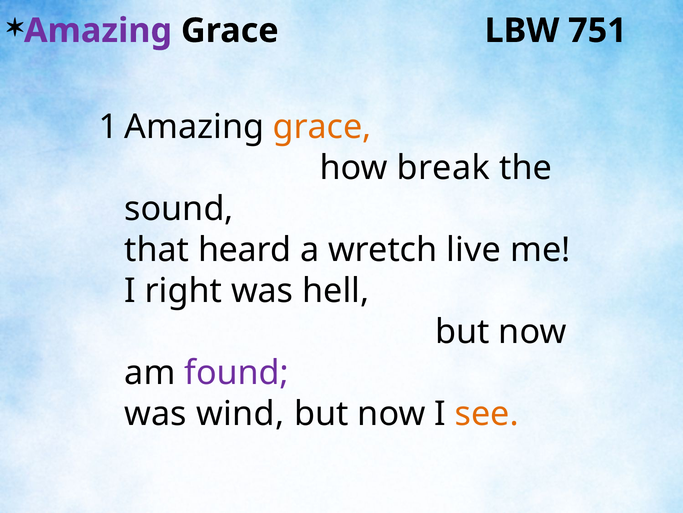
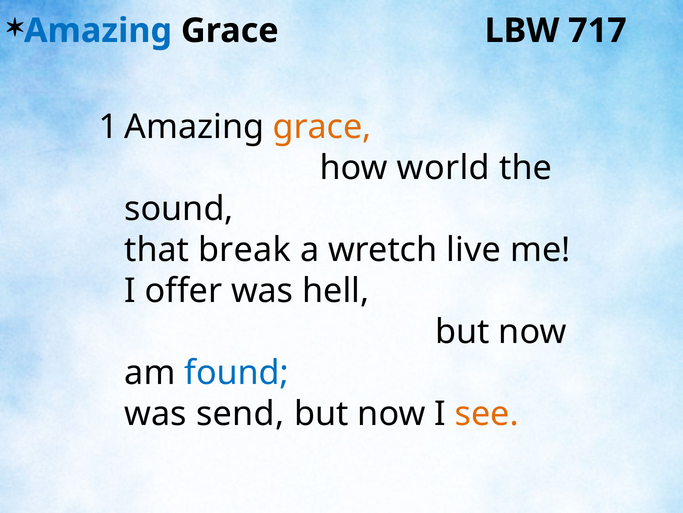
Amazing colour: purple -> blue
751: 751 -> 717
break: break -> world
heard: heard -> break
right: right -> offer
found colour: purple -> blue
wind: wind -> send
